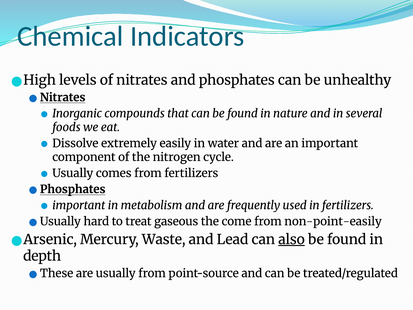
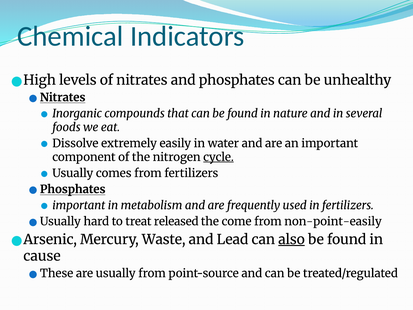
cycle underline: none -> present
gaseous: gaseous -> released
depth: depth -> cause
